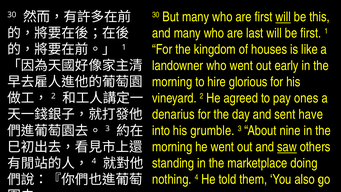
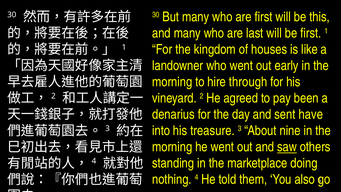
will at (283, 17) underline: present -> none
glorious: glorious -> through
ones: ones -> been
grumble: grumble -> treasure
